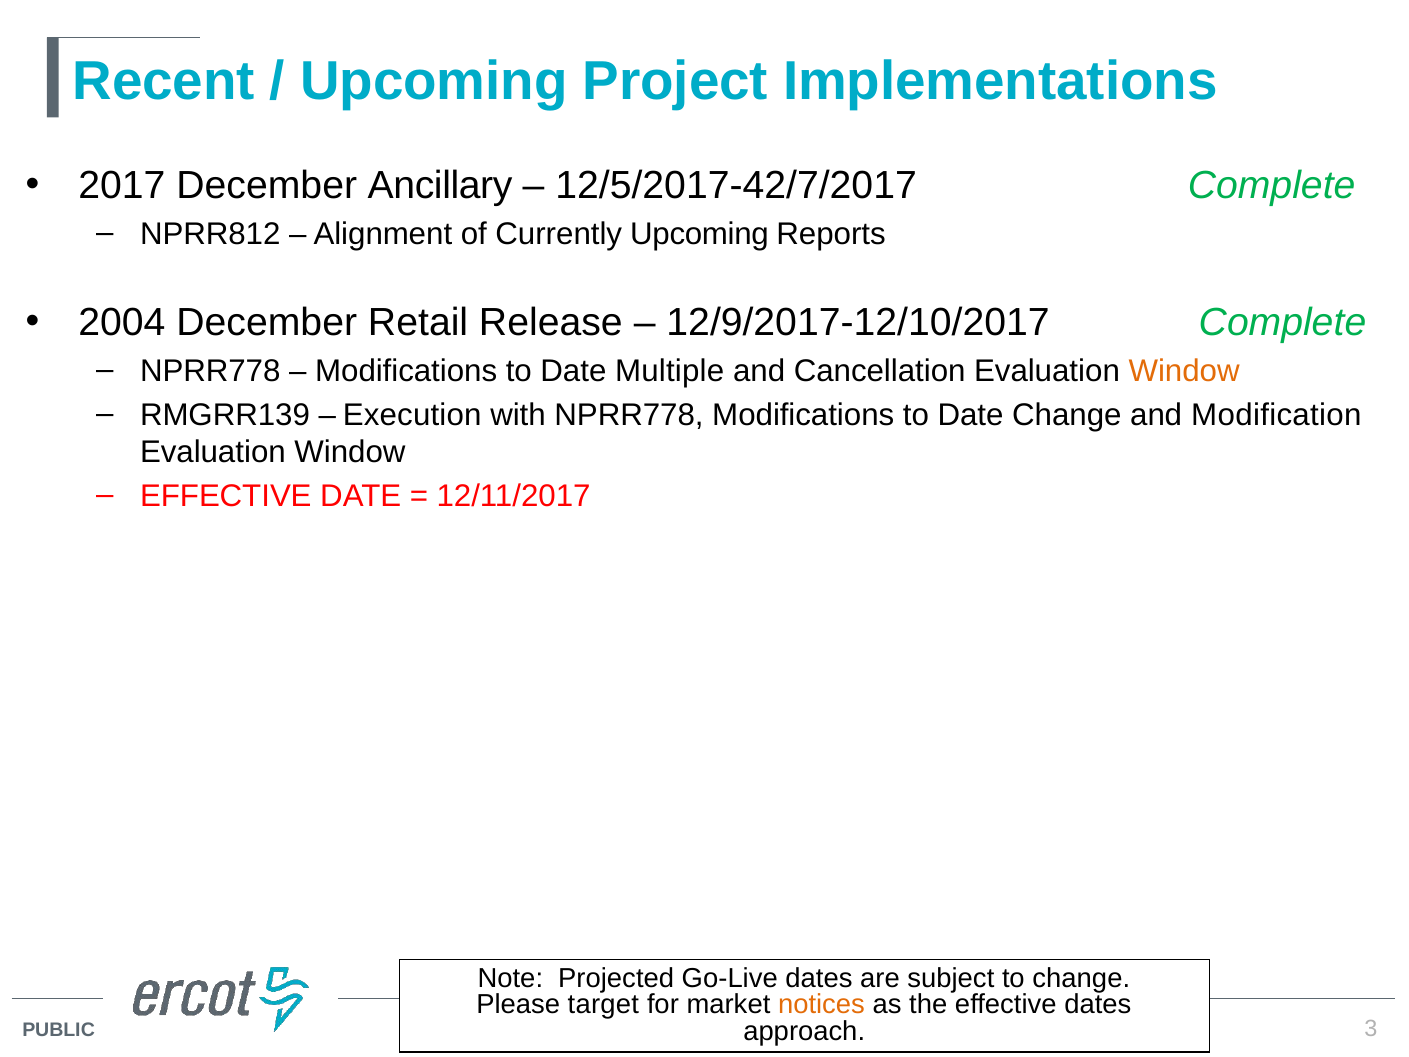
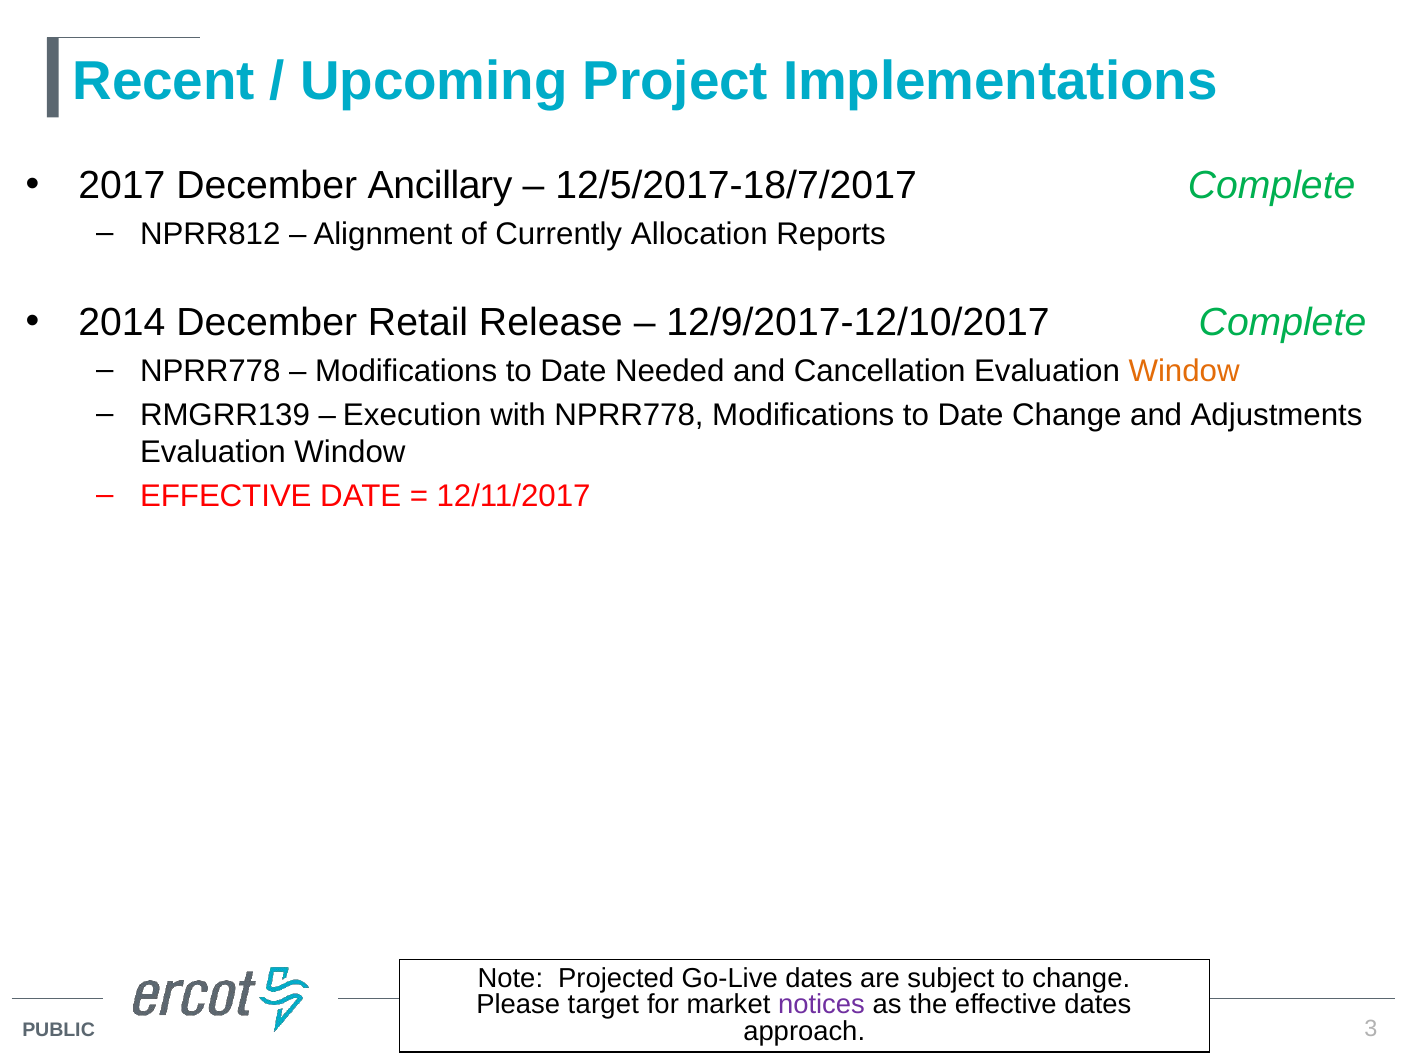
12/5/2017-42/7/2017: 12/5/2017-42/7/2017 -> 12/5/2017-18/7/2017
Currently Upcoming: Upcoming -> Allocation
2004: 2004 -> 2014
Multiple: Multiple -> Needed
Modification: Modification -> Adjustments
notices colour: orange -> purple
